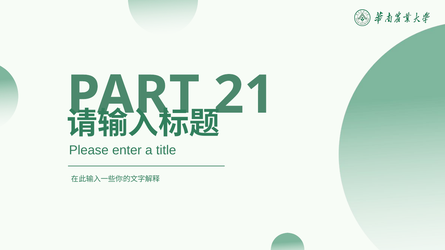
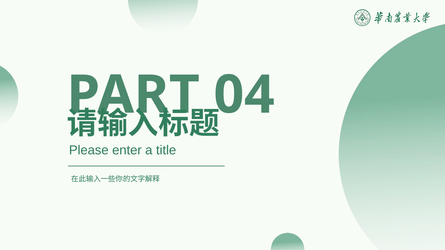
21: 21 -> 04
